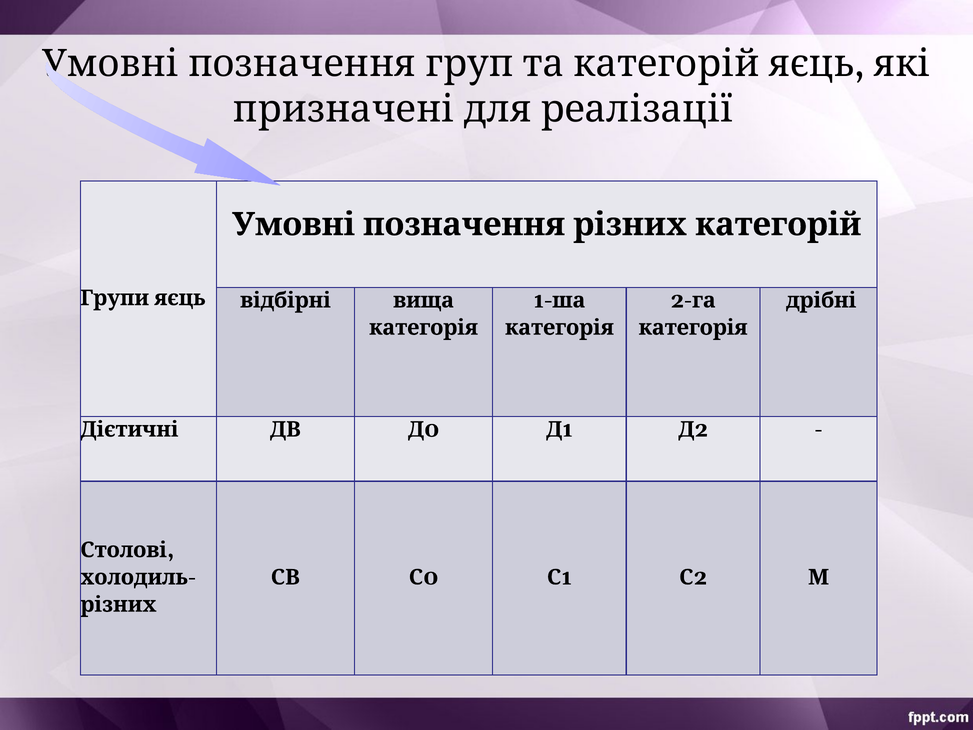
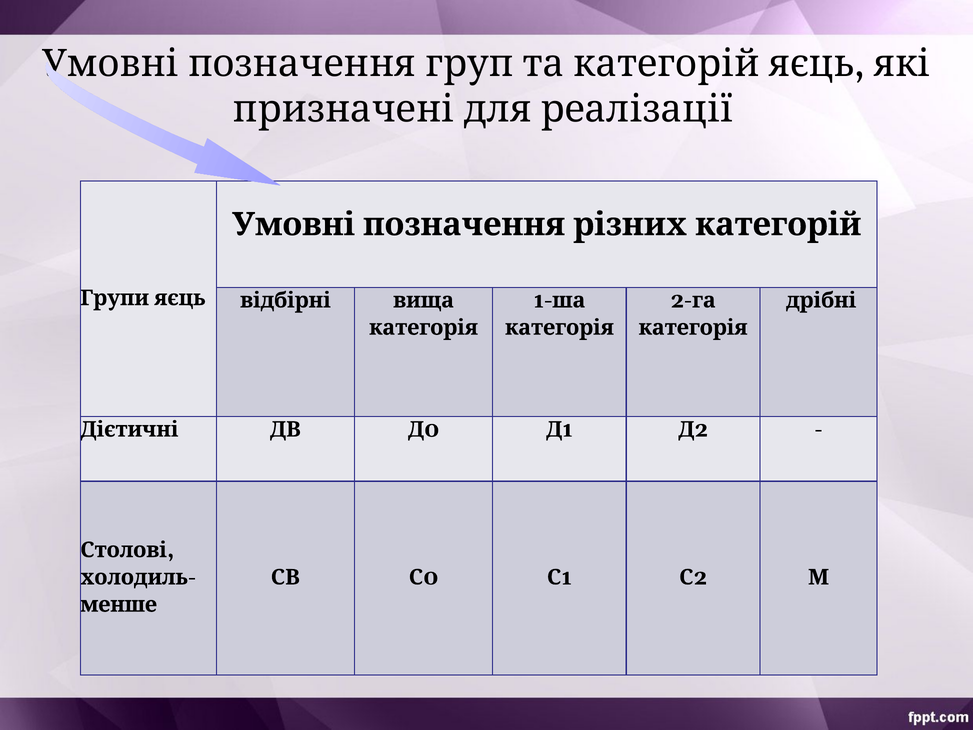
різних at (118, 604): різних -> менше
